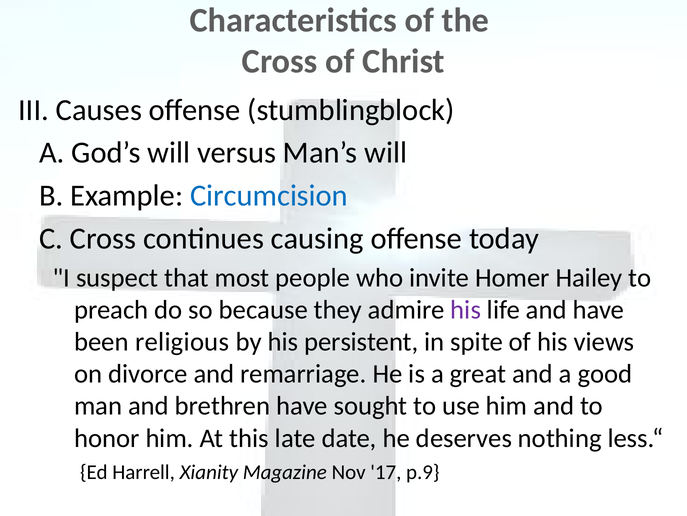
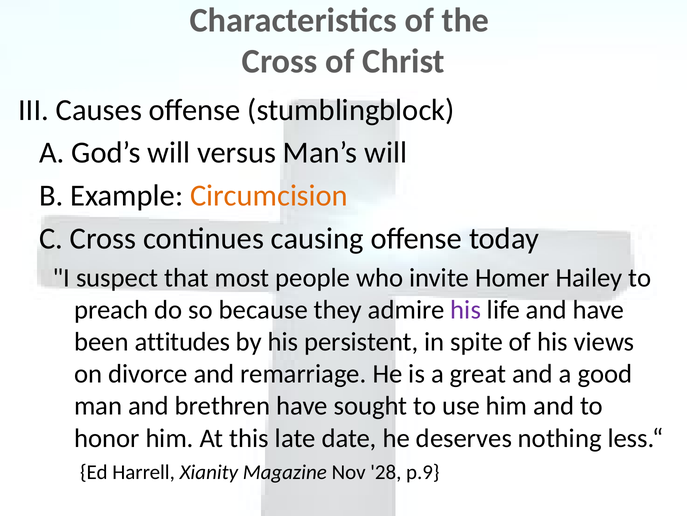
Circumcision colour: blue -> orange
religious: religious -> attitudes
17: 17 -> 28
